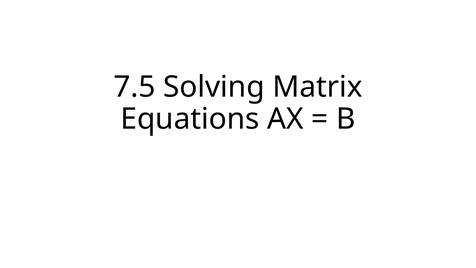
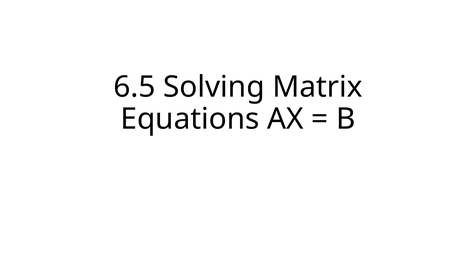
7.5: 7.5 -> 6.5
